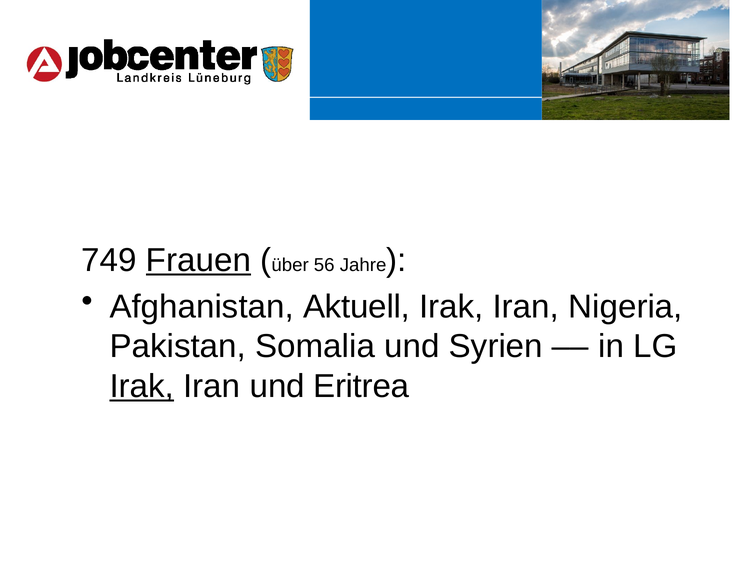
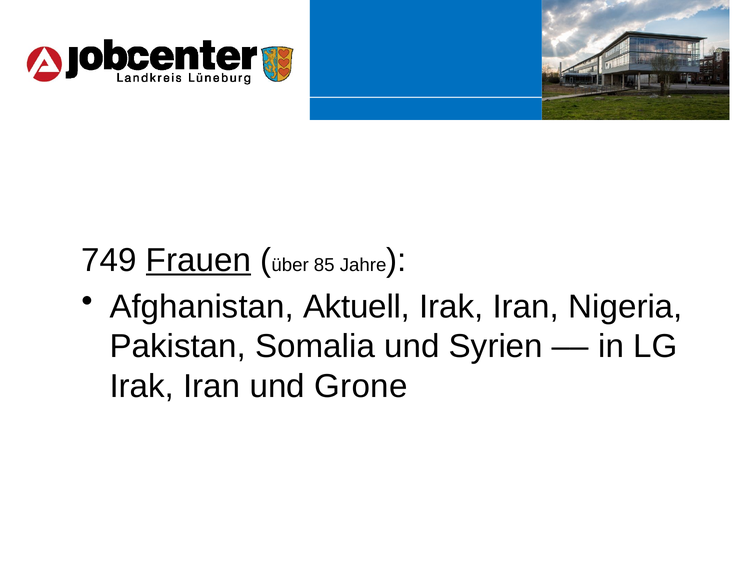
56: 56 -> 85
Irak at (142, 387) underline: present -> none
Eritrea: Eritrea -> Grone
